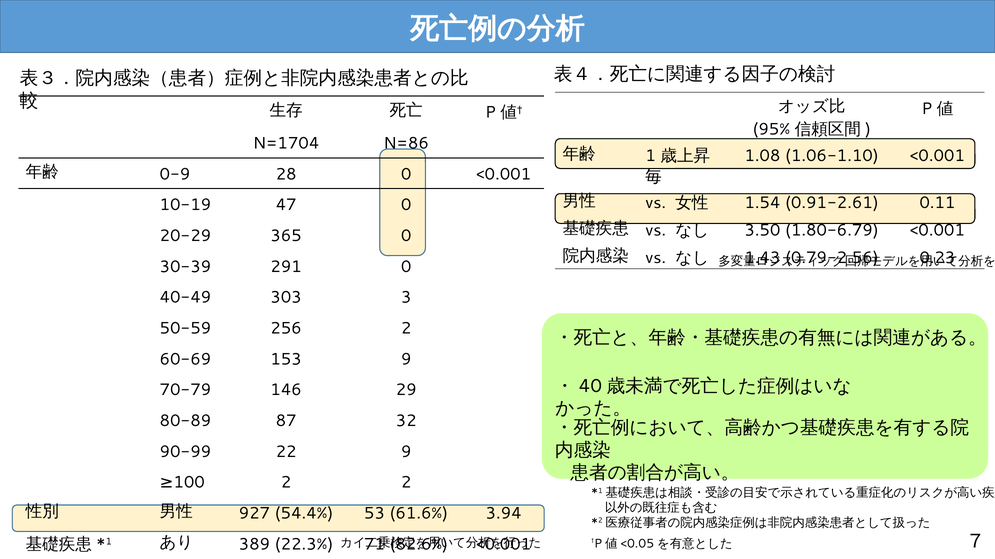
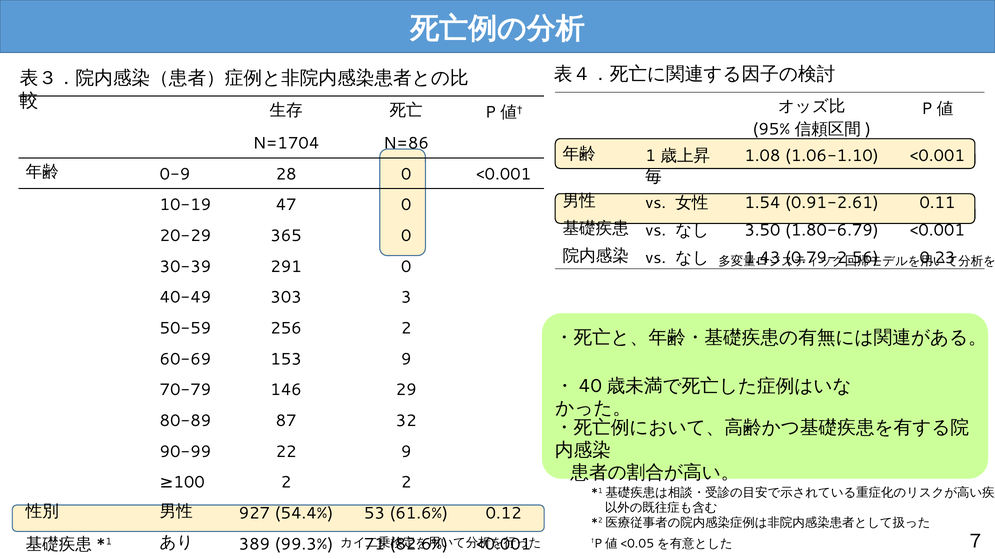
3.94: 3.94 -> 0.12
22.3%: 22.3% -> 99.3%
